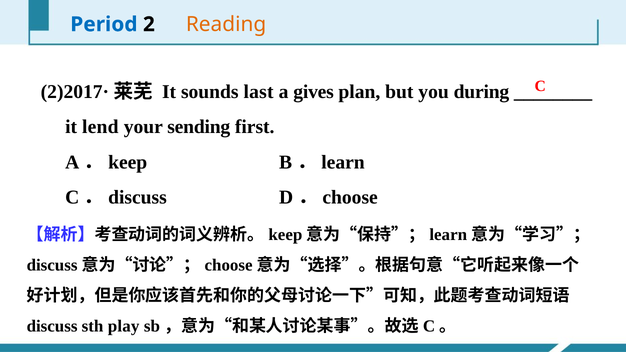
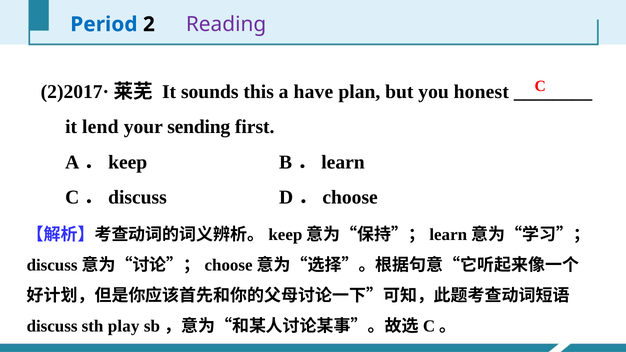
Reading colour: orange -> purple
last: last -> this
gives: gives -> have
during: during -> honest
